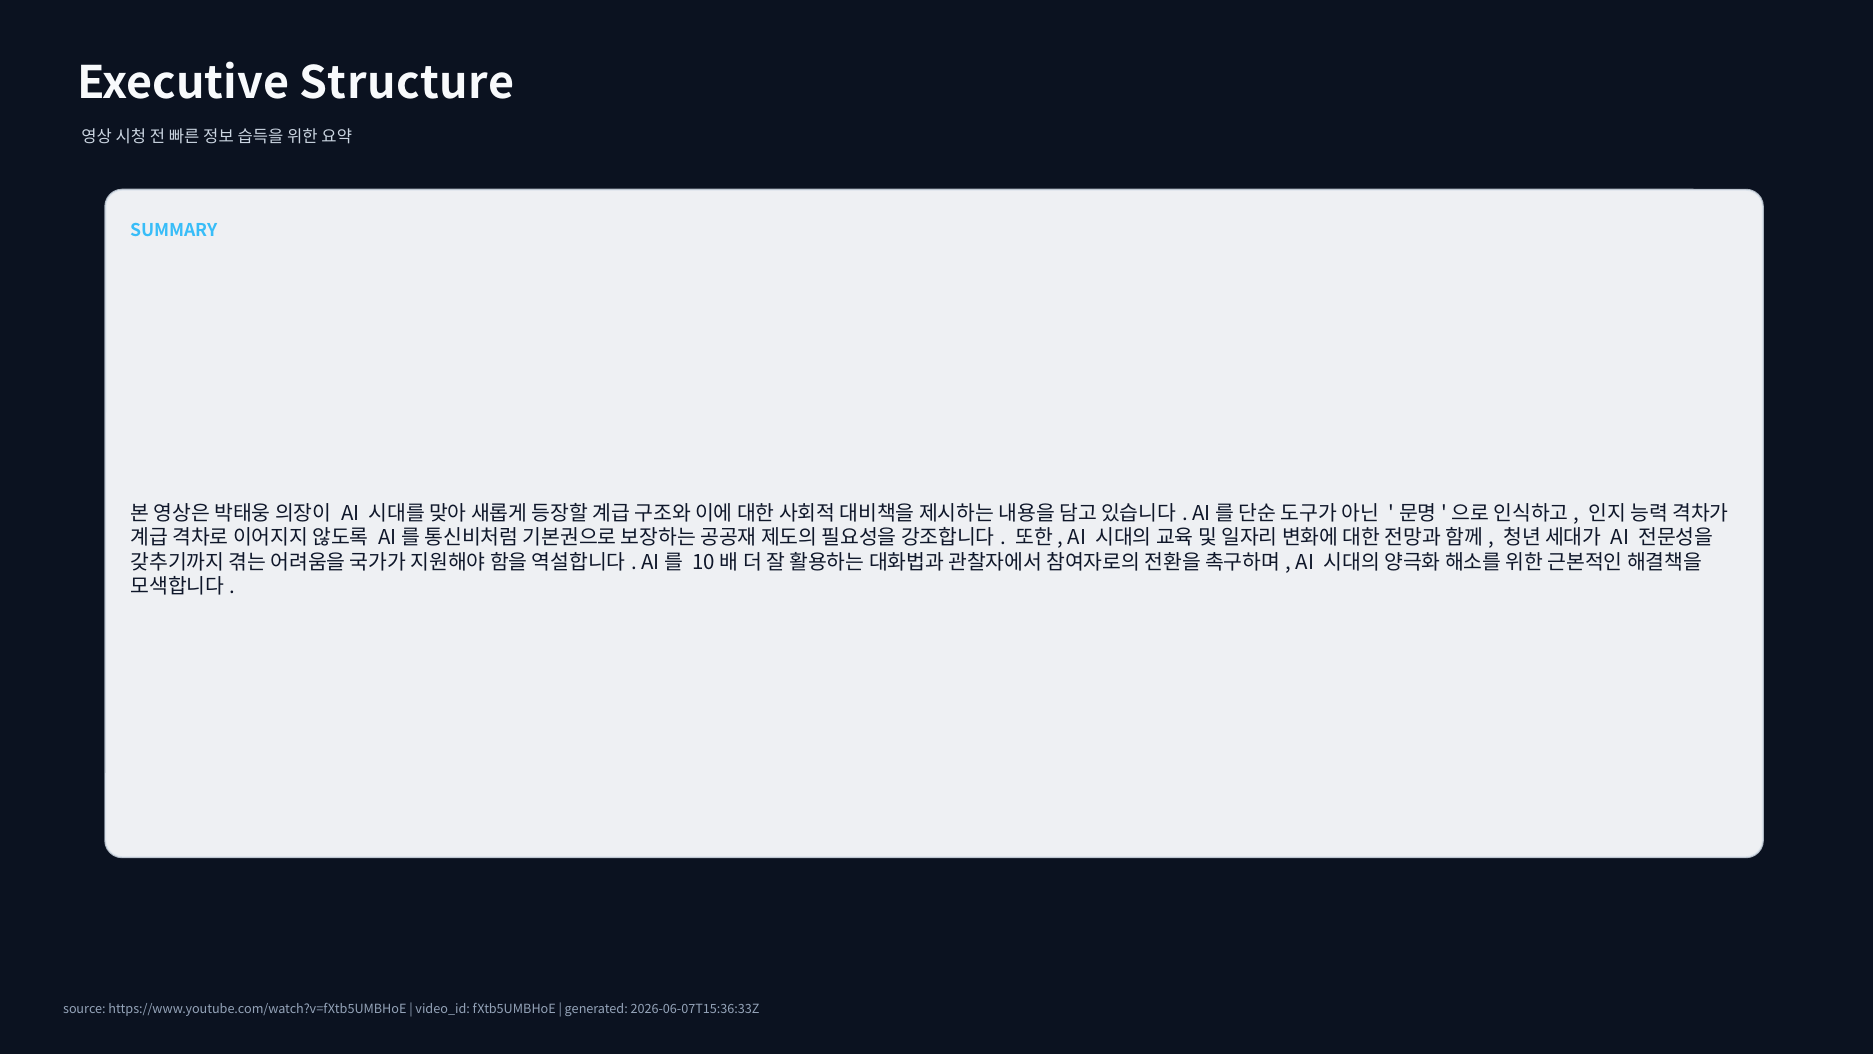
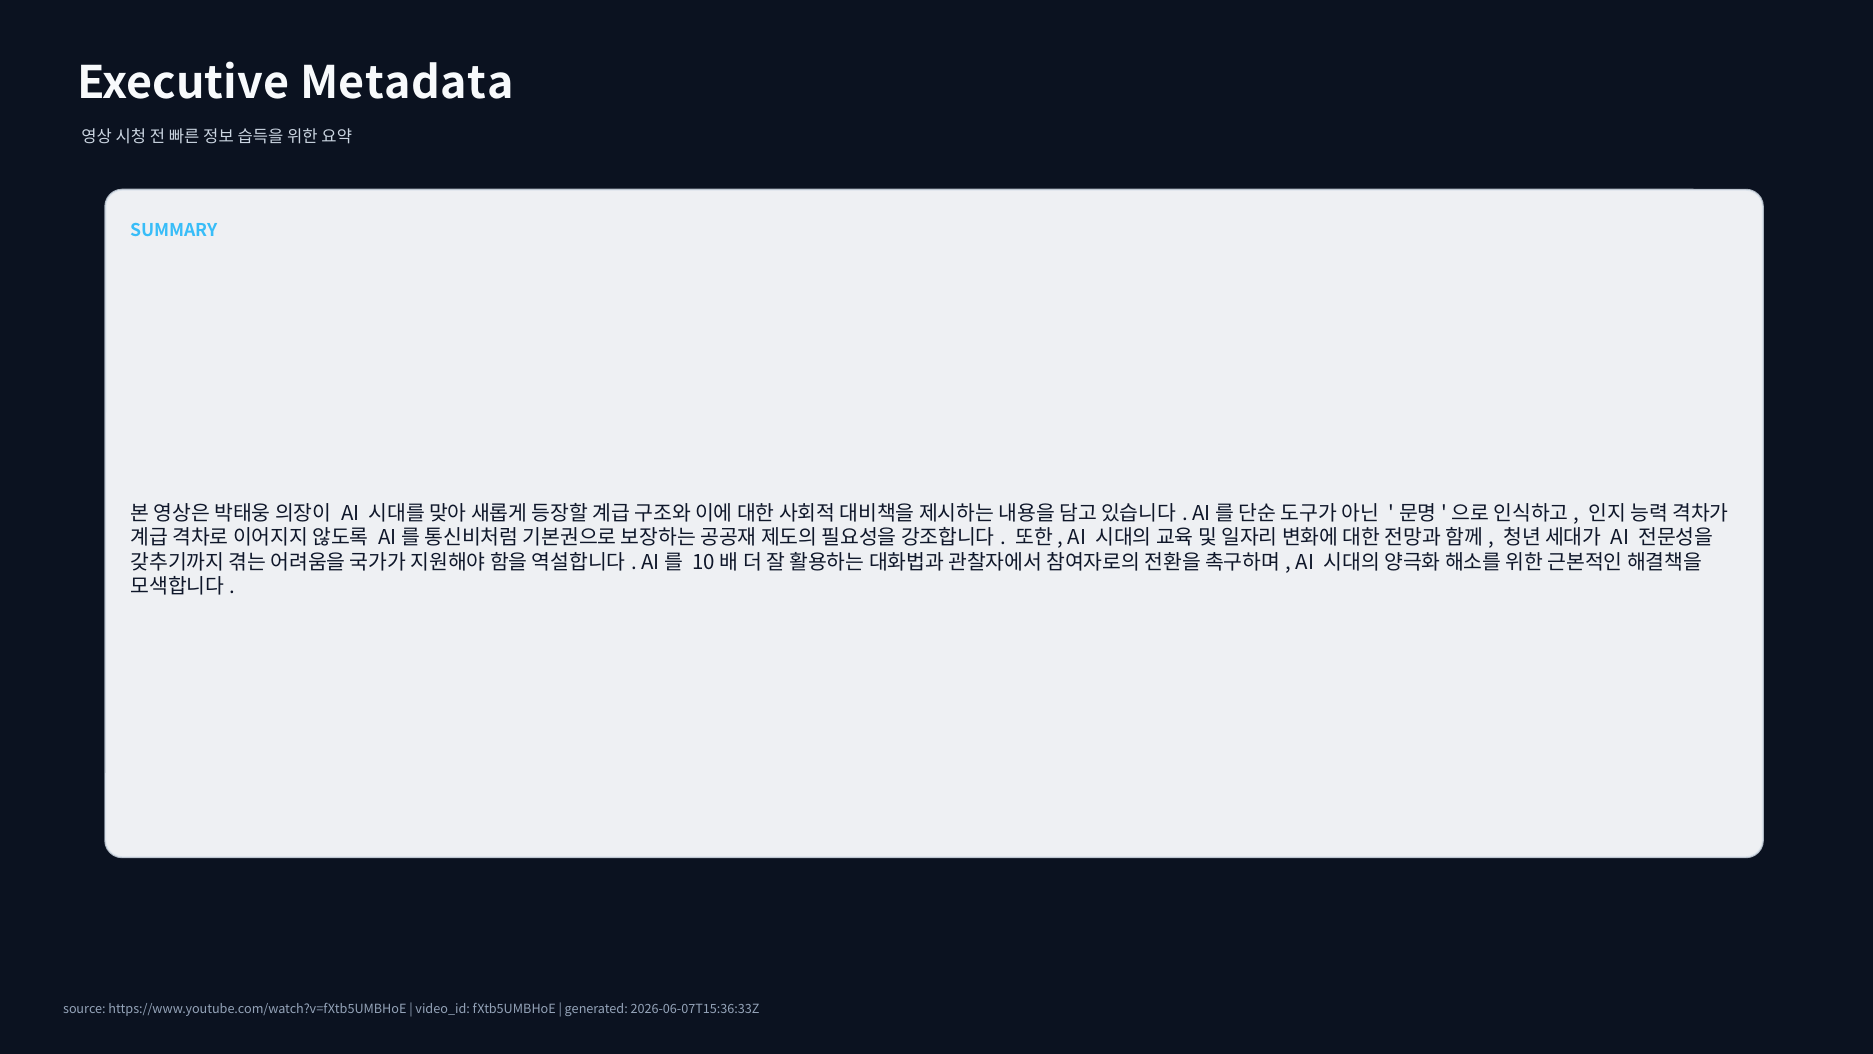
Structure: Structure -> Metadata
